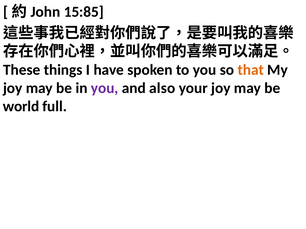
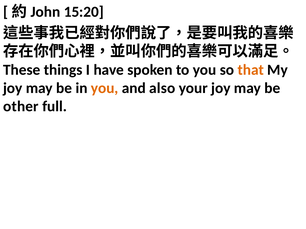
15:85: 15:85 -> 15:20
you at (105, 88) colour: purple -> orange
world: world -> other
